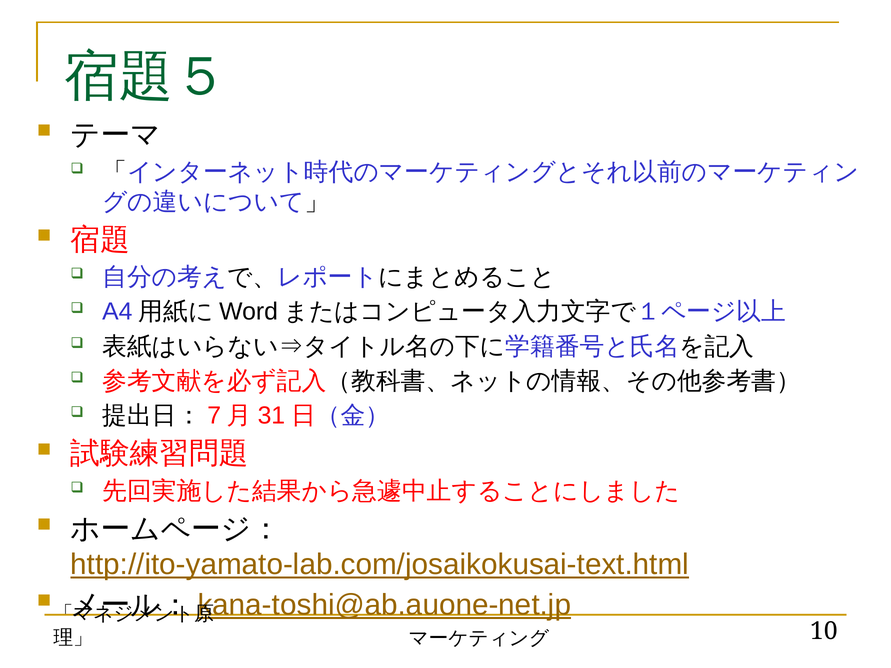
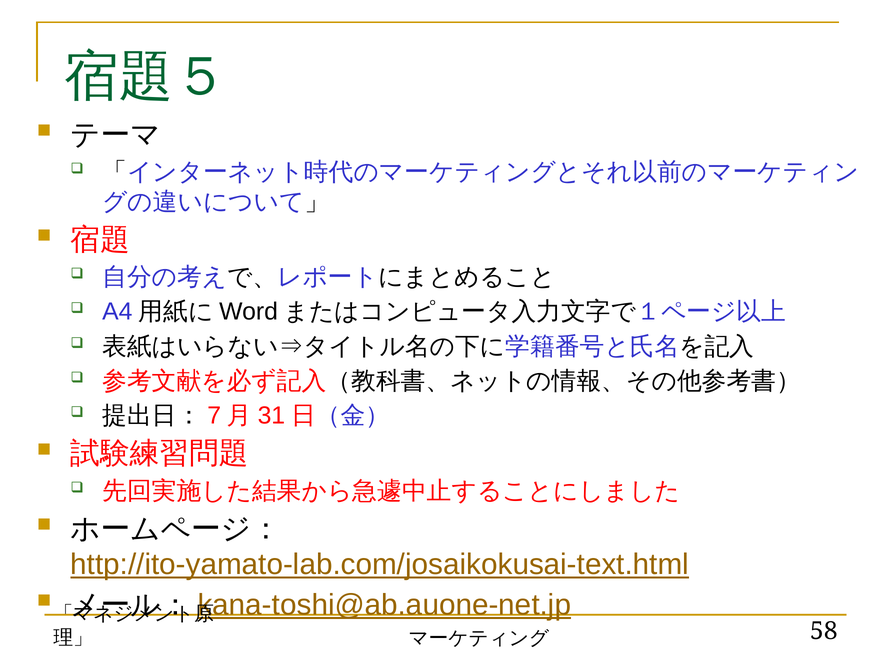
10: 10 -> 58
